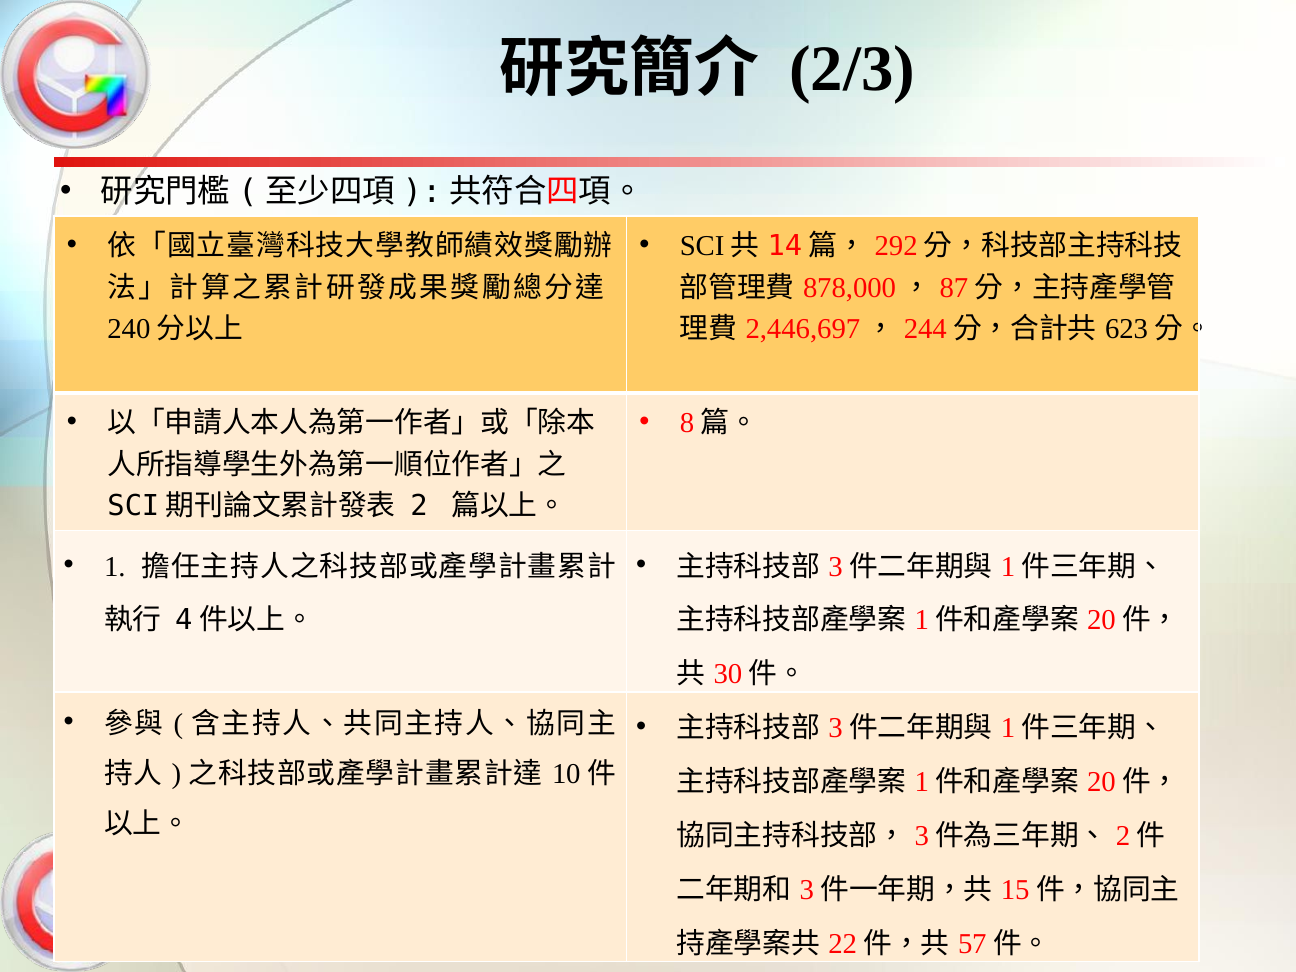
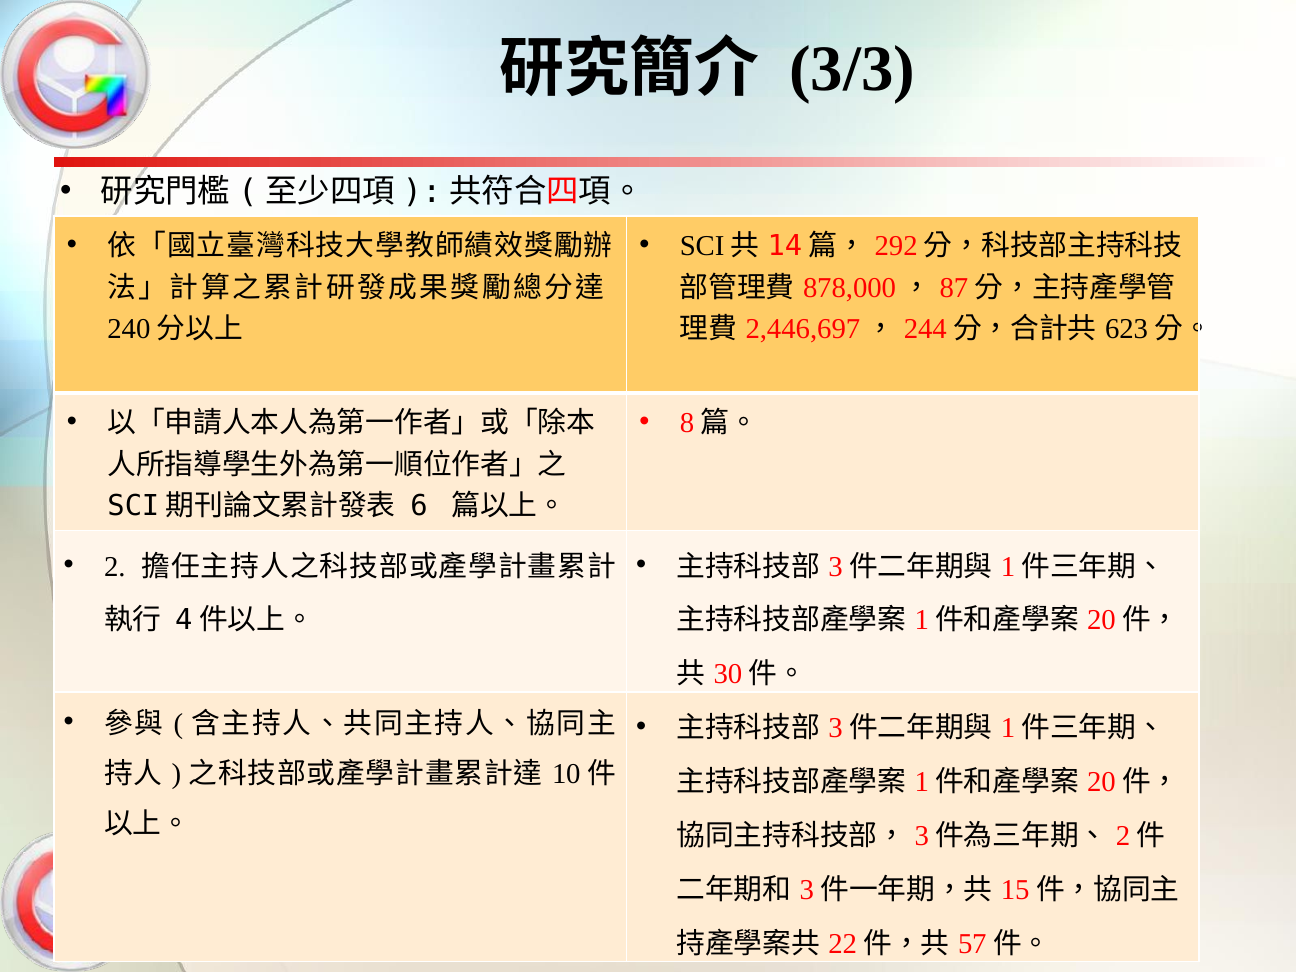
2/3: 2/3 -> 3/3
2: 2 -> 6
1: 1 -> 2
